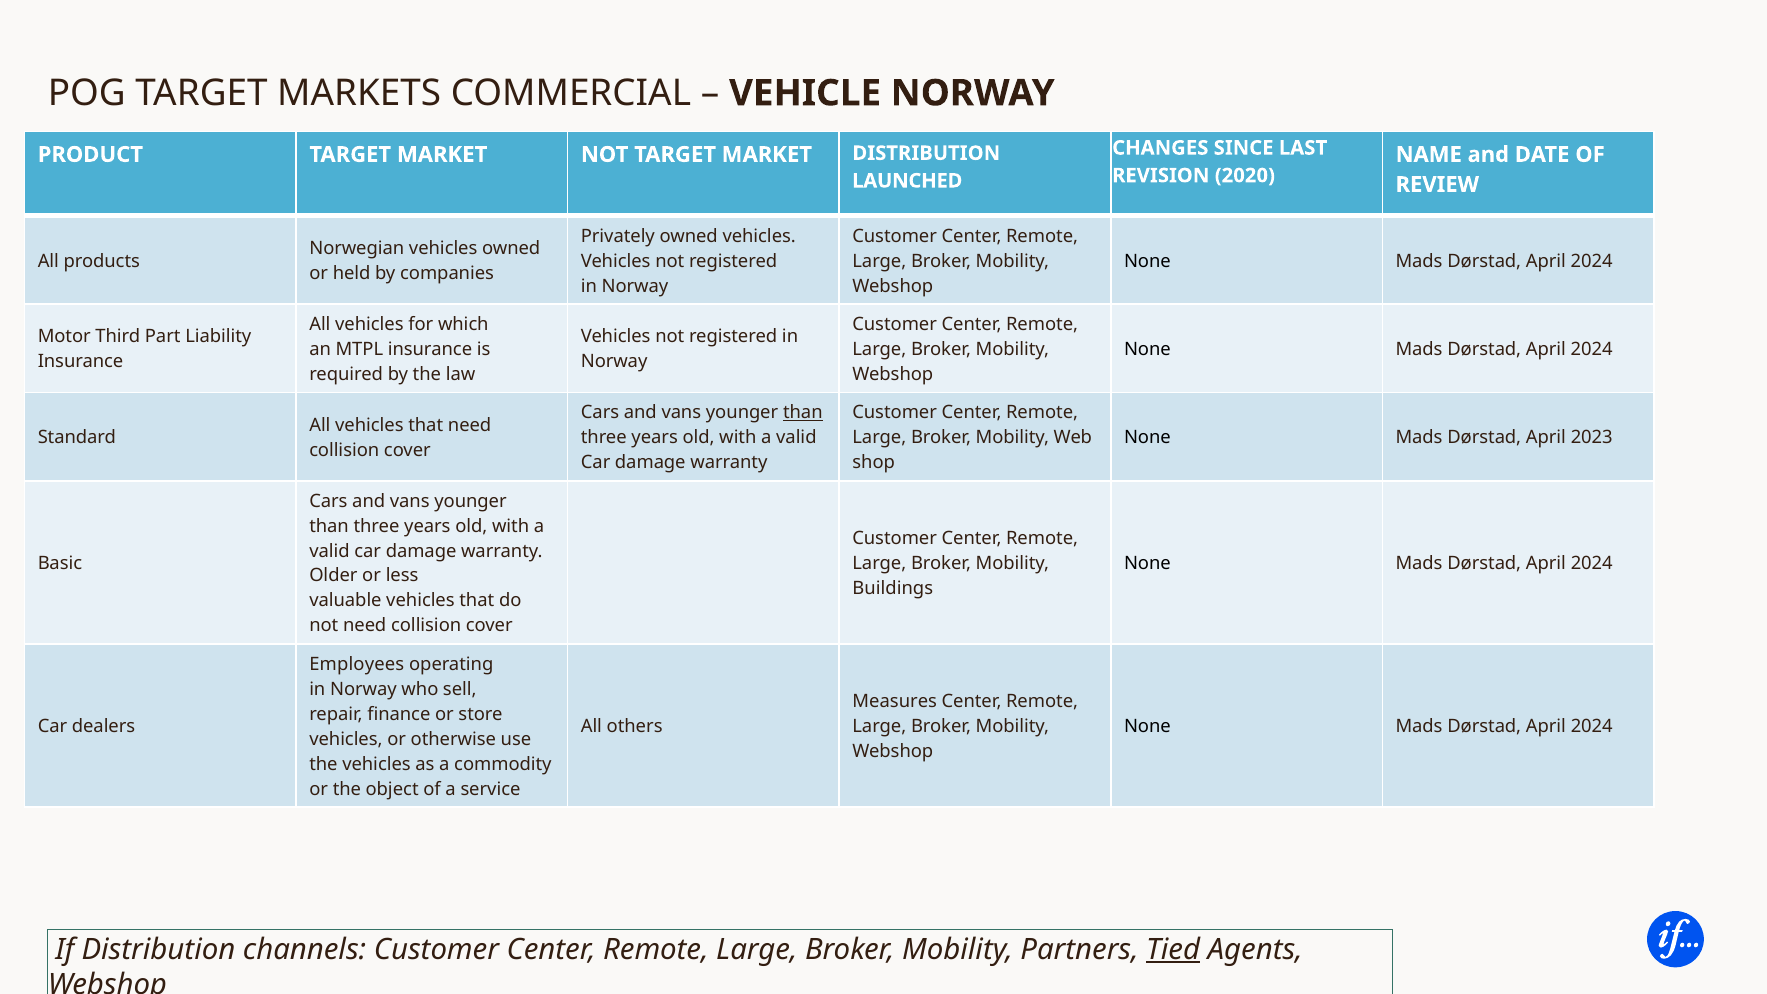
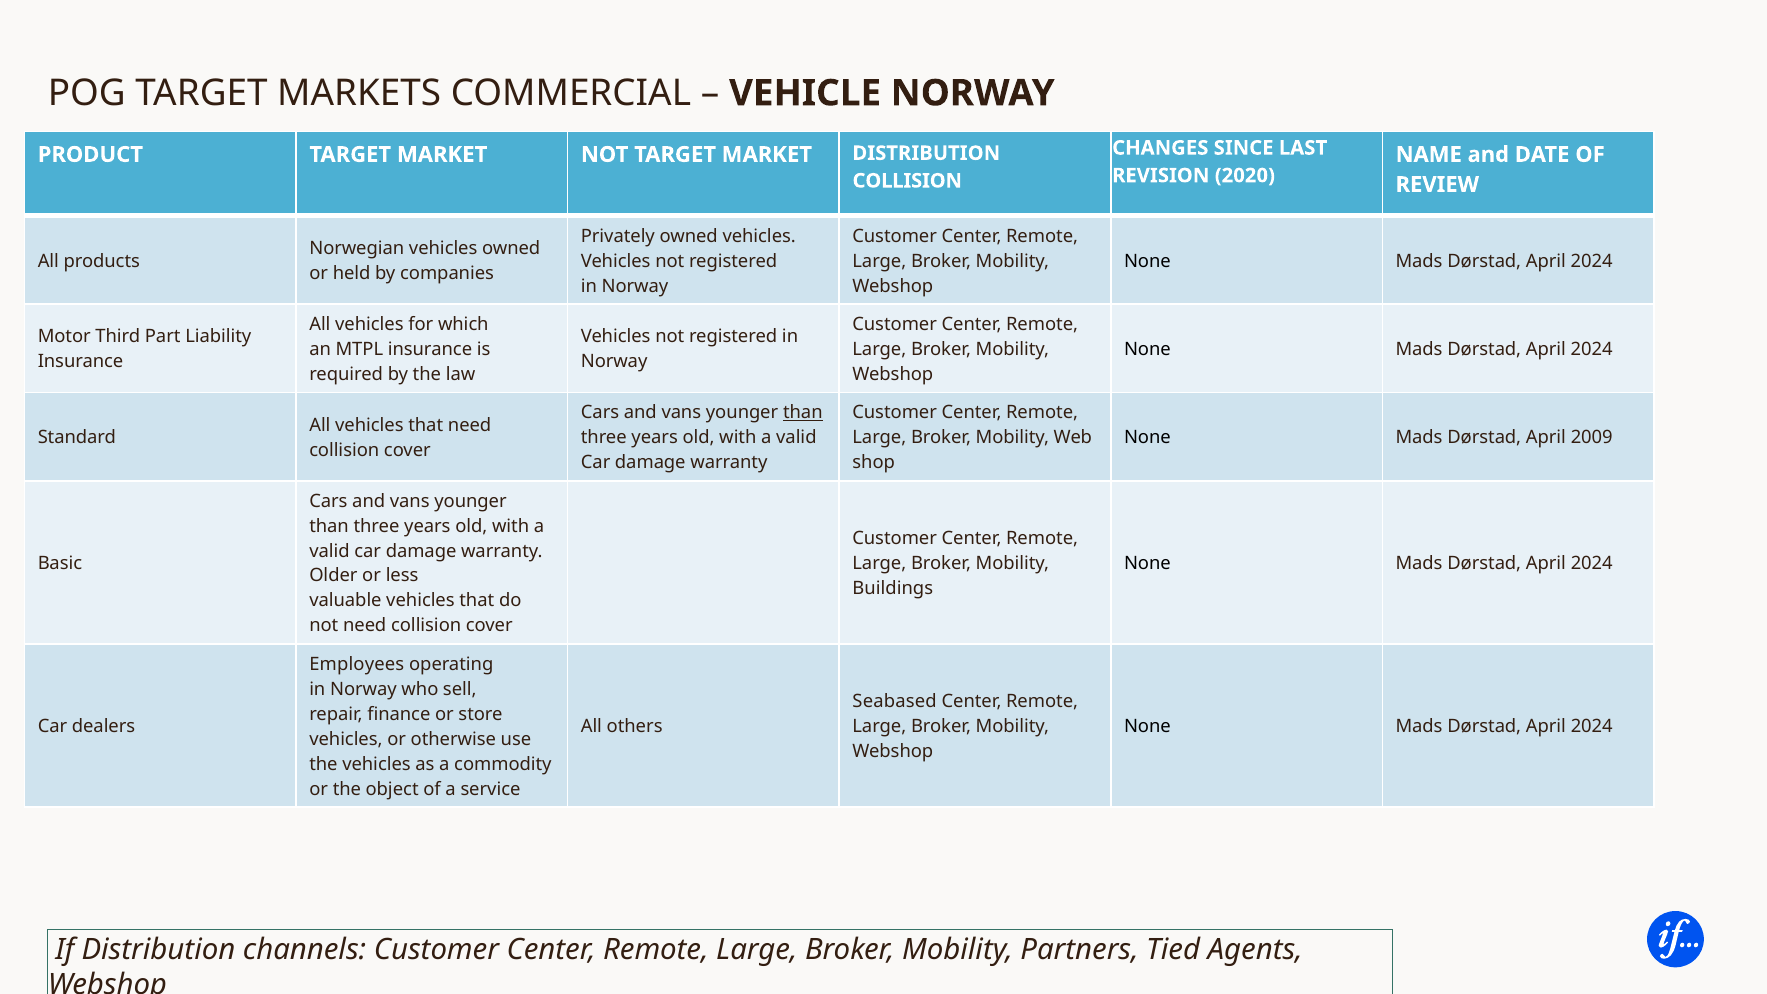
LAUNCHED at (907, 181): LAUNCHED -> COLLISION
2023: 2023 -> 2009
Measures: Measures -> Seabased
Tied underline: present -> none
